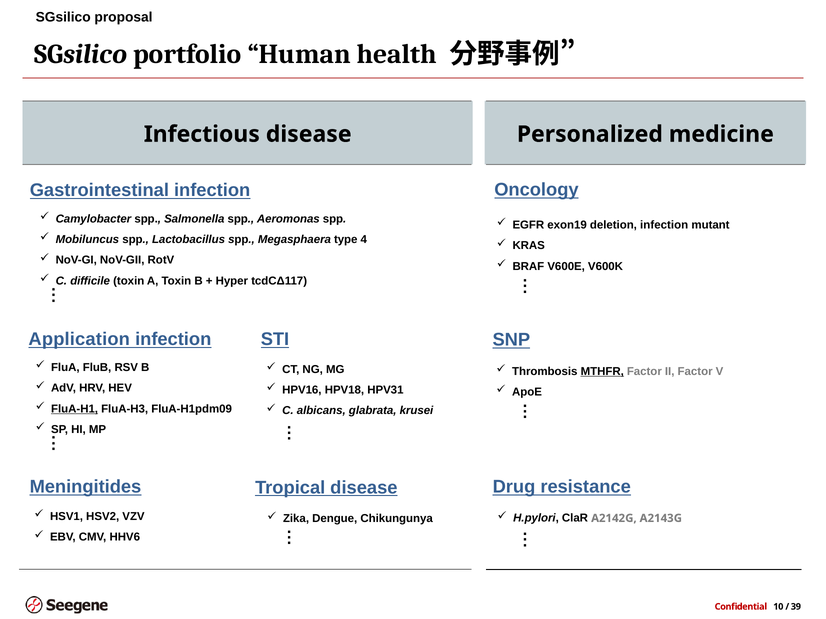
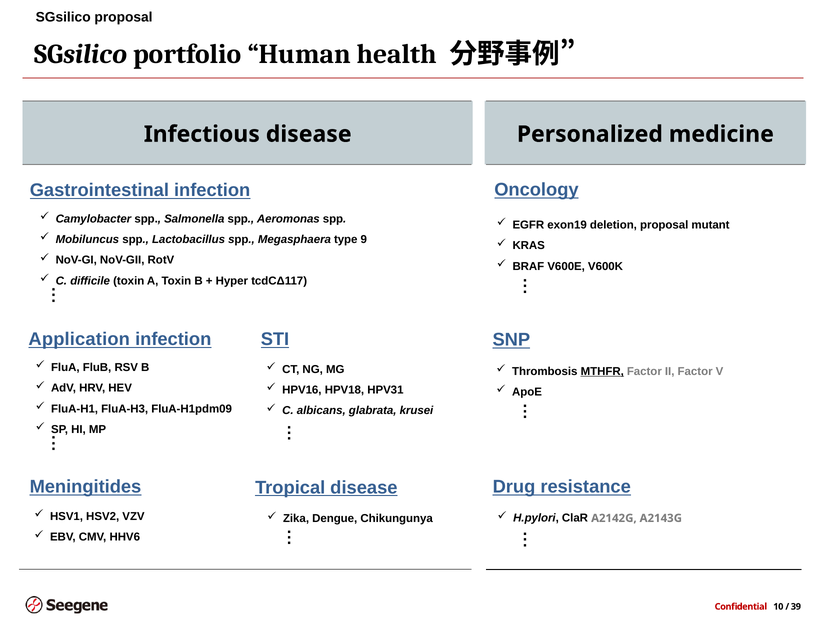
deletion infection: infection -> proposal
4: 4 -> 9
FluA-H1 underline: present -> none
